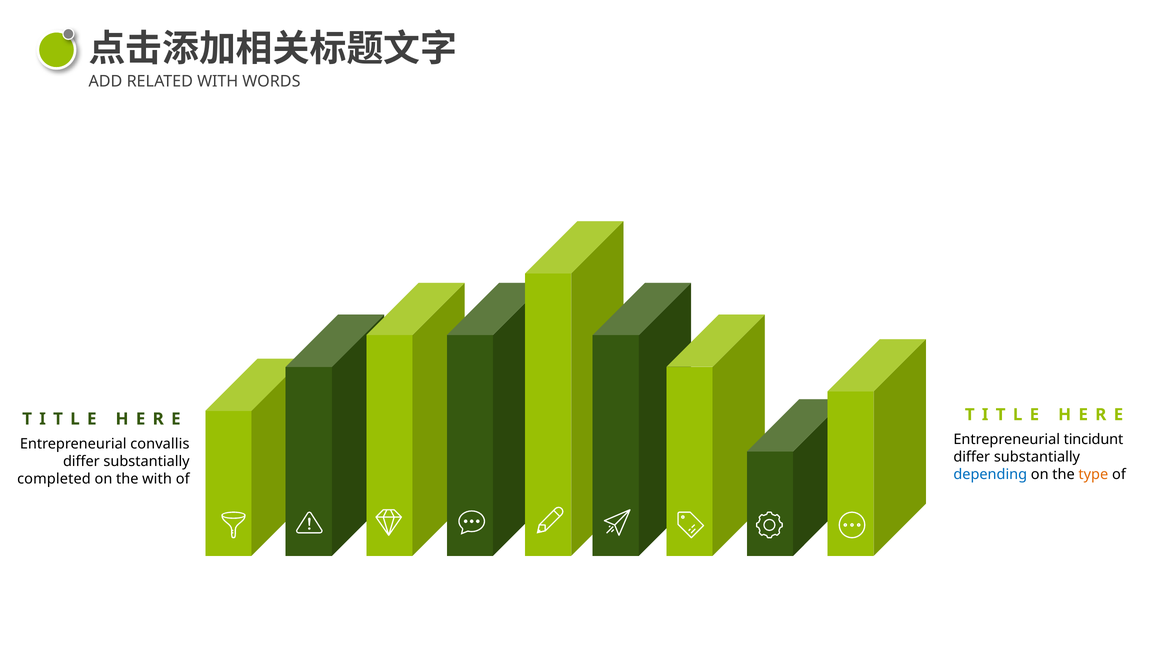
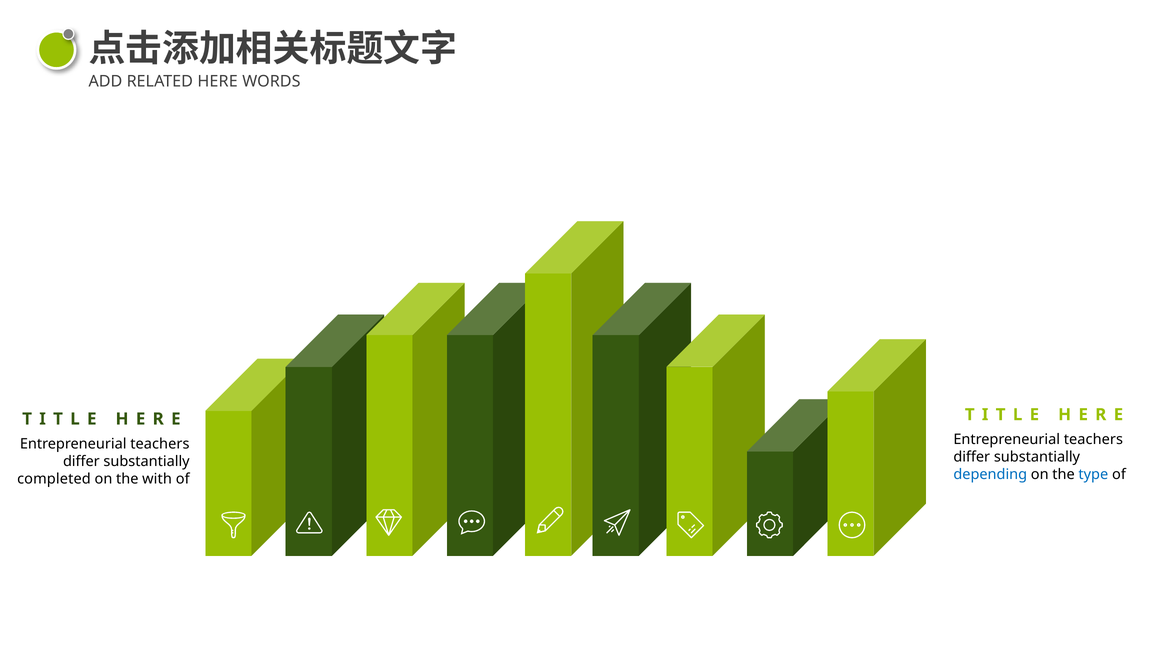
RELATED WITH: WITH -> HERE
tincidunt at (1093, 440): tincidunt -> teachers
convallis at (160, 444): convallis -> teachers
type colour: orange -> blue
